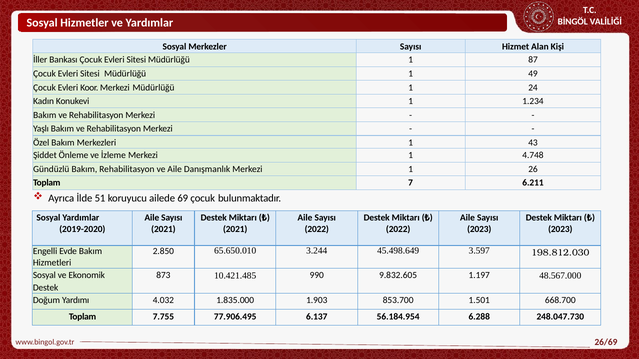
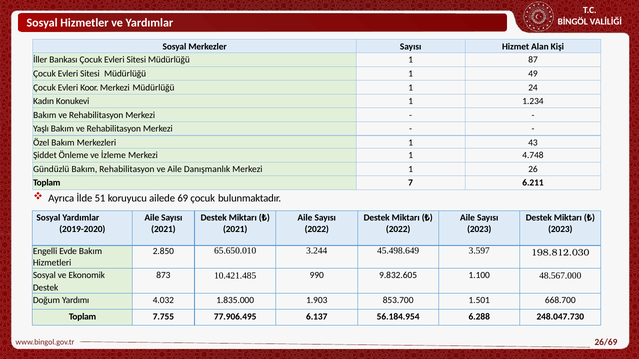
1.197: 1.197 -> 1.100
